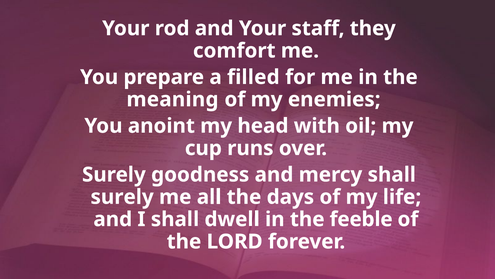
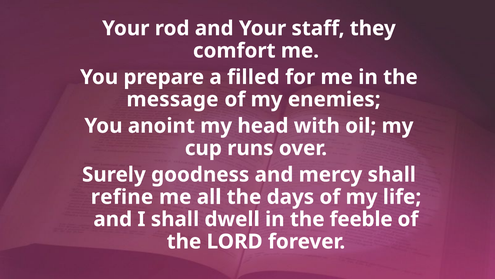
meaning: meaning -> message
surely at (122, 197): surely -> refine
